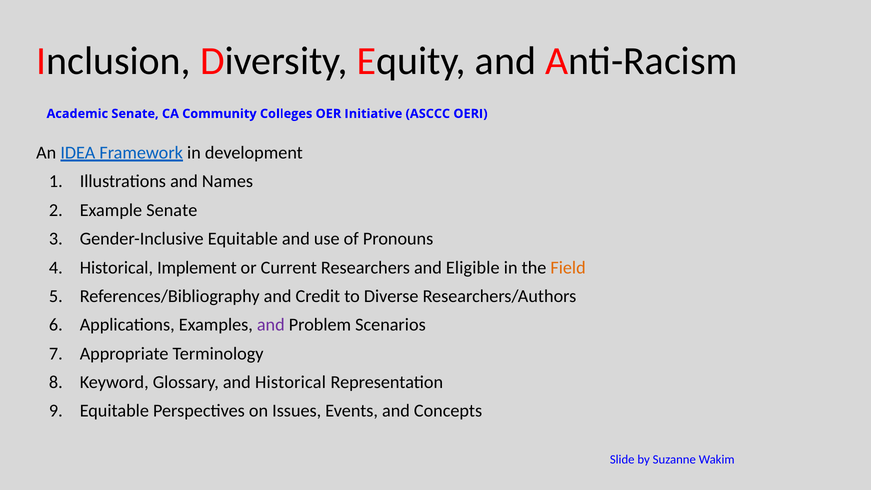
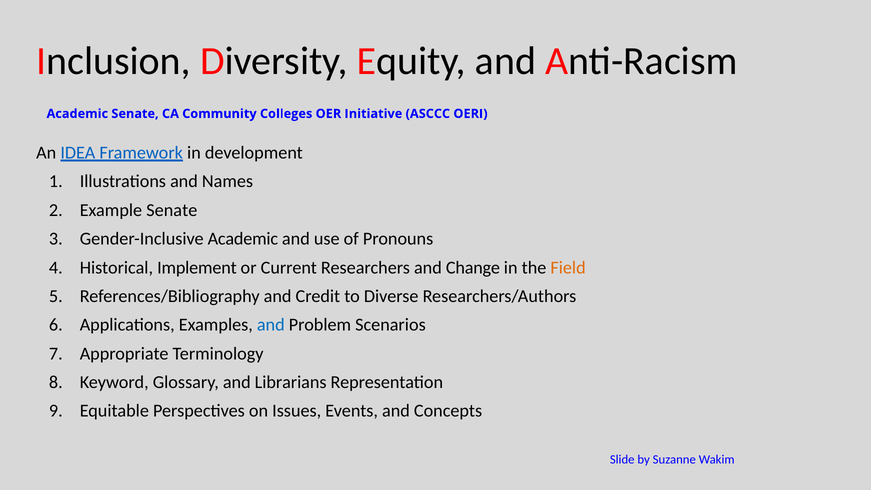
Gender-Inclusive Equitable: Equitable -> Academic
Eligible: Eligible -> Change
and at (271, 325) colour: purple -> blue
and Historical: Historical -> Librarians
